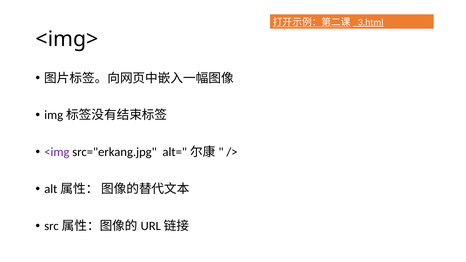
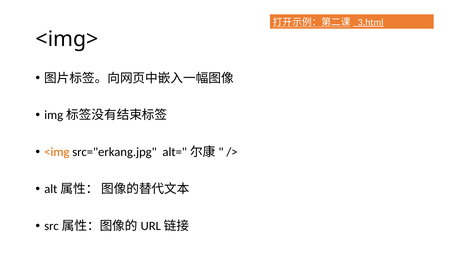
<img colour: purple -> orange
